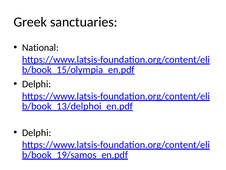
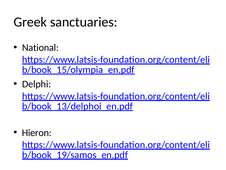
Delphi at (37, 132): Delphi -> Hieron
